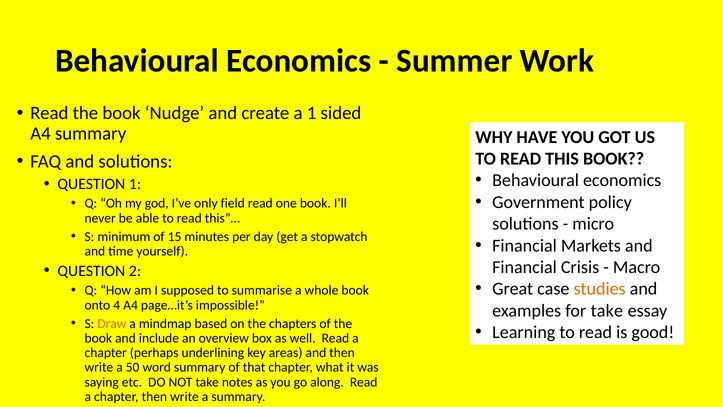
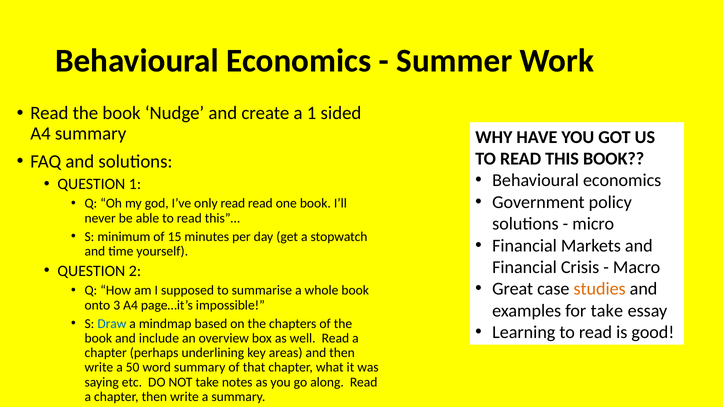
only field: field -> read
4: 4 -> 3
Draw colour: orange -> blue
